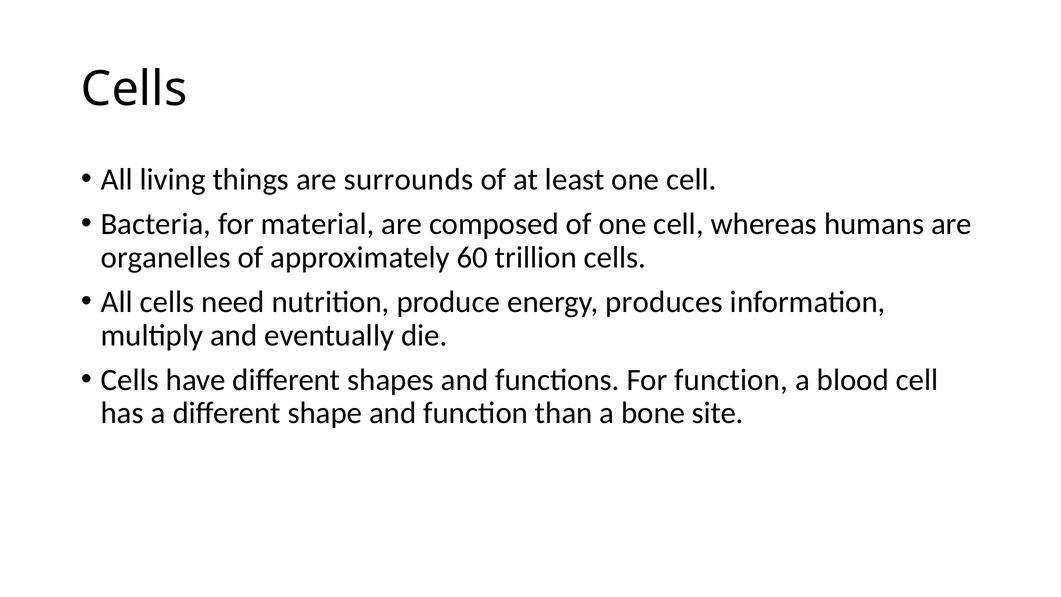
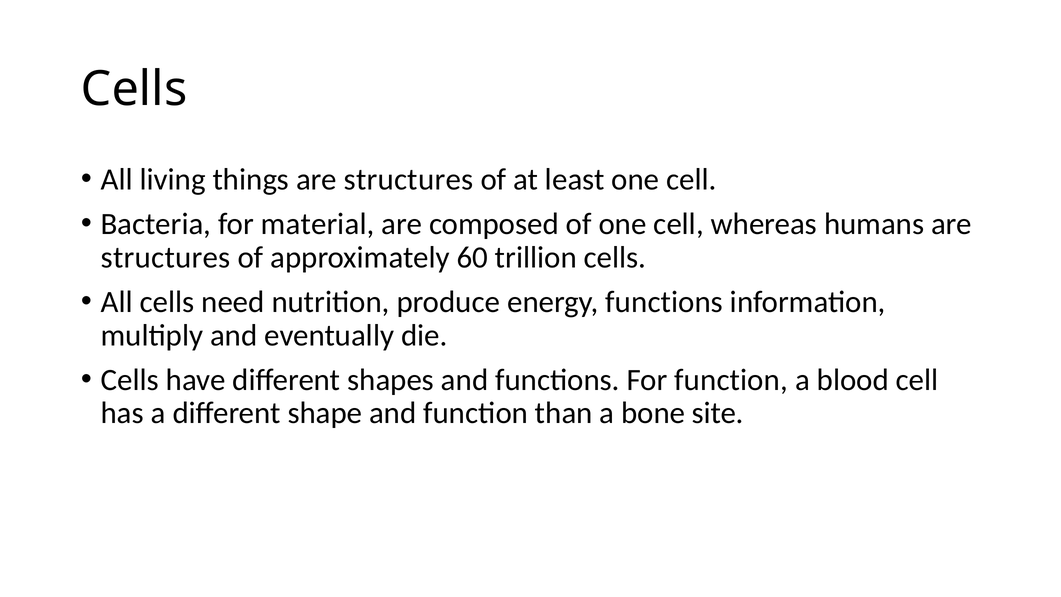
things are surrounds: surrounds -> structures
organelles at (166, 257): organelles -> structures
energy produces: produces -> functions
